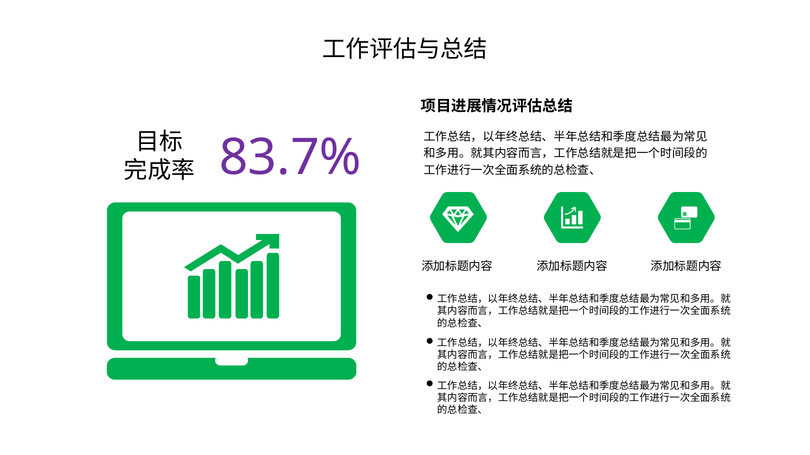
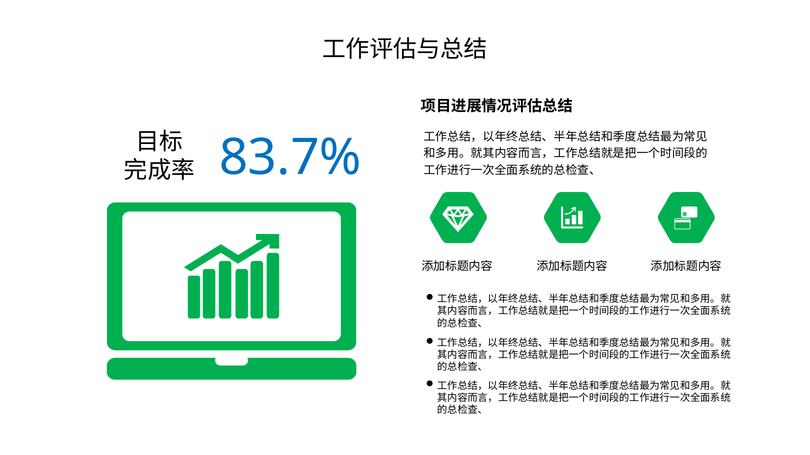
83.7% colour: purple -> blue
